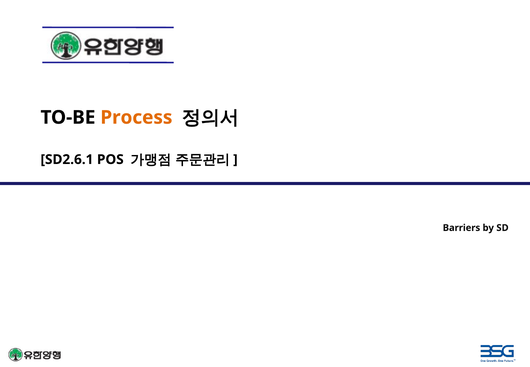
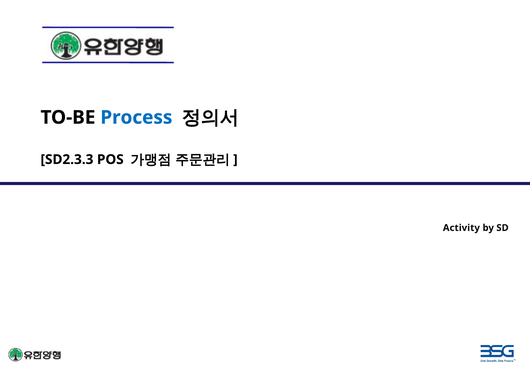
Process colour: orange -> blue
SD2.6.1: SD2.6.1 -> SD2.3.3
Barriers: Barriers -> Activity
